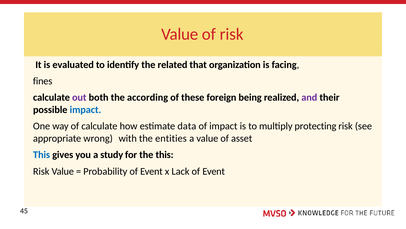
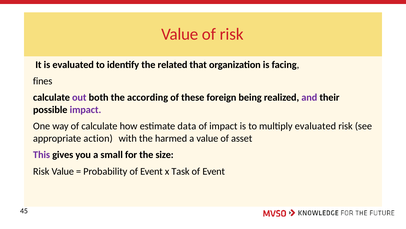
impact at (85, 109) colour: blue -> purple
multiply protecting: protecting -> evaluated
wrong: wrong -> action
entities: entities -> harmed
This at (42, 154) colour: blue -> purple
study: study -> small
the this: this -> size
Lack: Lack -> Task
